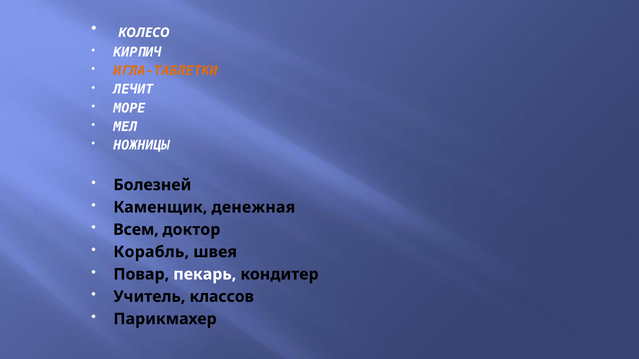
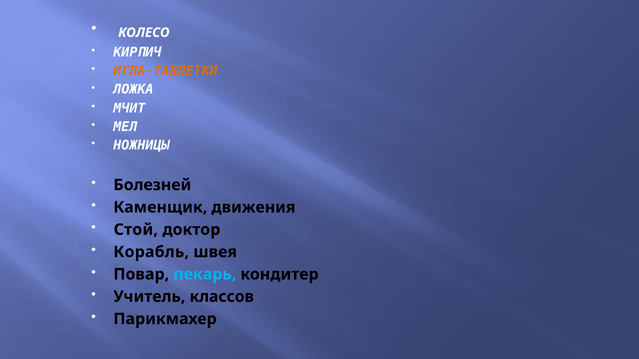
ЛЕЧИТ: ЛЕЧИТ -> ЛОЖКА
МОРЕ: МОРЕ -> МЧИТ
денежная: денежная -> движения
Всем: Всем -> Стой
пекарь colour: white -> light blue
